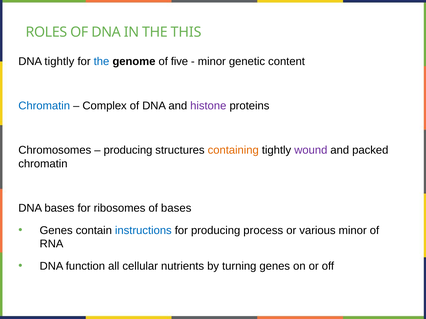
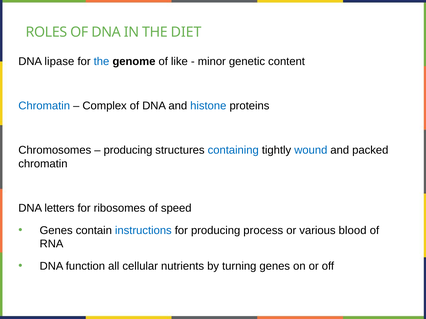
THIS: THIS -> DIET
DNA tightly: tightly -> lipase
five: five -> like
histone colour: purple -> blue
containing colour: orange -> blue
wound colour: purple -> blue
DNA bases: bases -> letters
of bases: bases -> speed
various minor: minor -> blood
